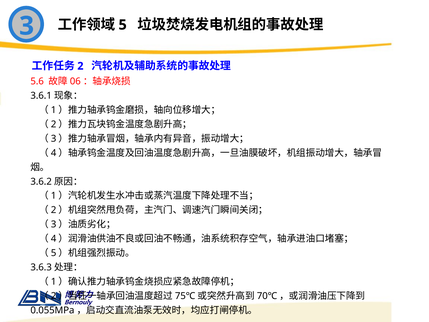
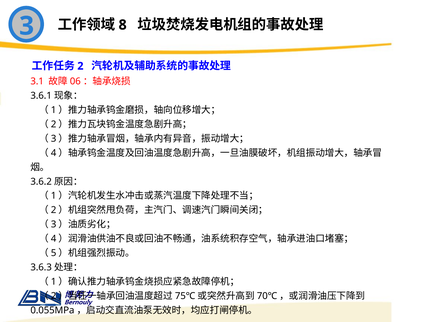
5: 5 -> 8
5.6: 5.6 -> 3.1
